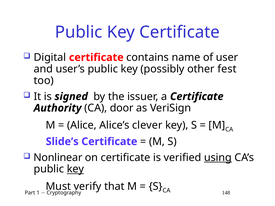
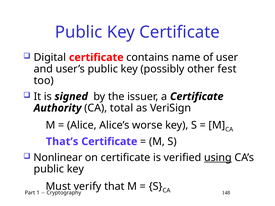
door: door -> total
clever: clever -> worse
Slide’s: Slide’s -> That’s
key at (75, 169) underline: present -> none
